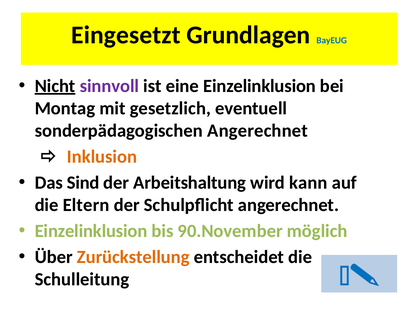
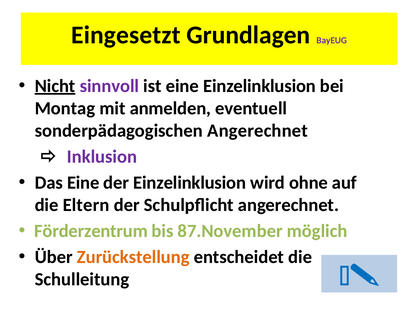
BayEUG colour: blue -> purple
gesetzlich: gesetzlich -> anmelden
Inklusion colour: orange -> purple
Das Sind: Sind -> Eine
der Arbeitshaltung: Arbeitshaltung -> Einzelinklusion
kann: kann -> ohne
Einzelinklusion at (91, 231): Einzelinklusion -> Förderzentrum
90.November: 90.November -> 87.November
